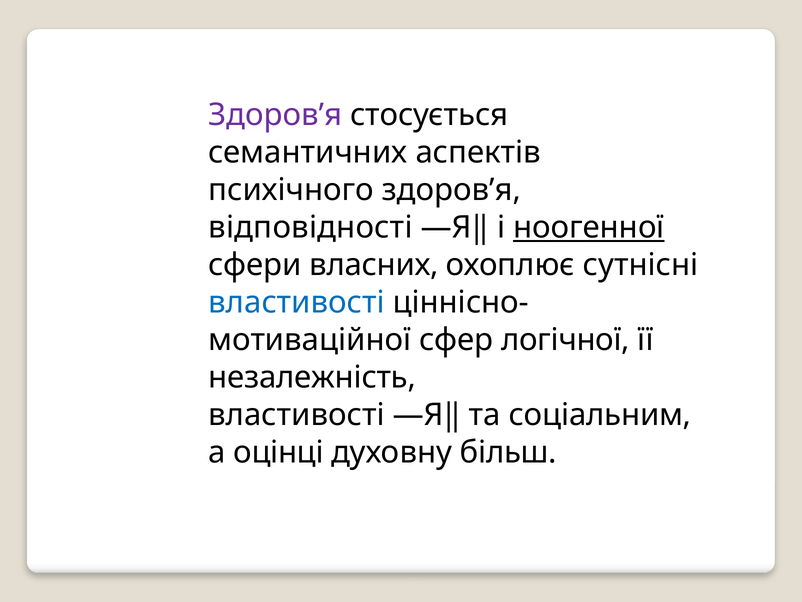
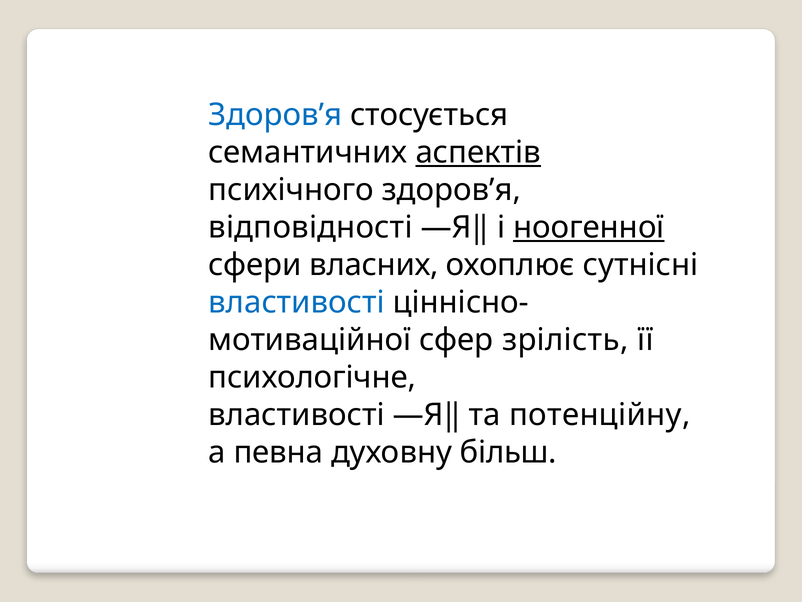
Здоров’я at (275, 115) colour: purple -> blue
аспектів underline: none -> present
логічної: логічної -> зрілість
незалежність: незалежність -> психологічне
соціальним: соціальним -> потенційну
оцінці: оцінці -> певна
